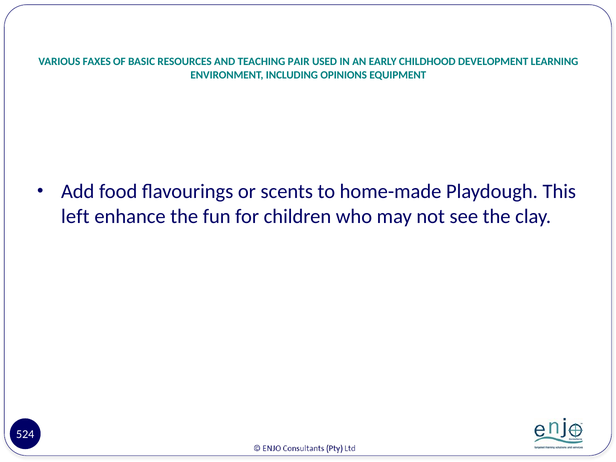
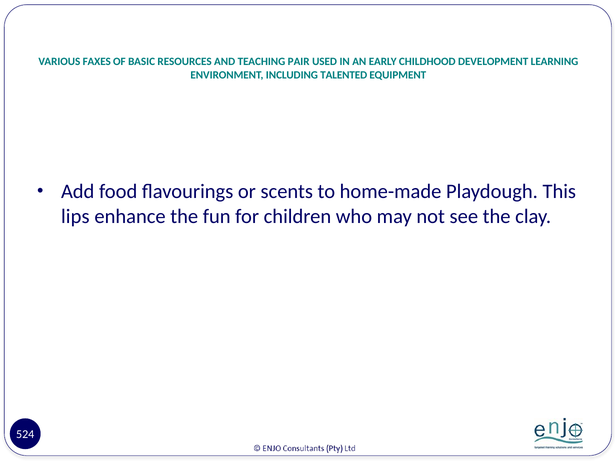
OPINIONS: OPINIONS -> TALENTED
left: left -> lips
